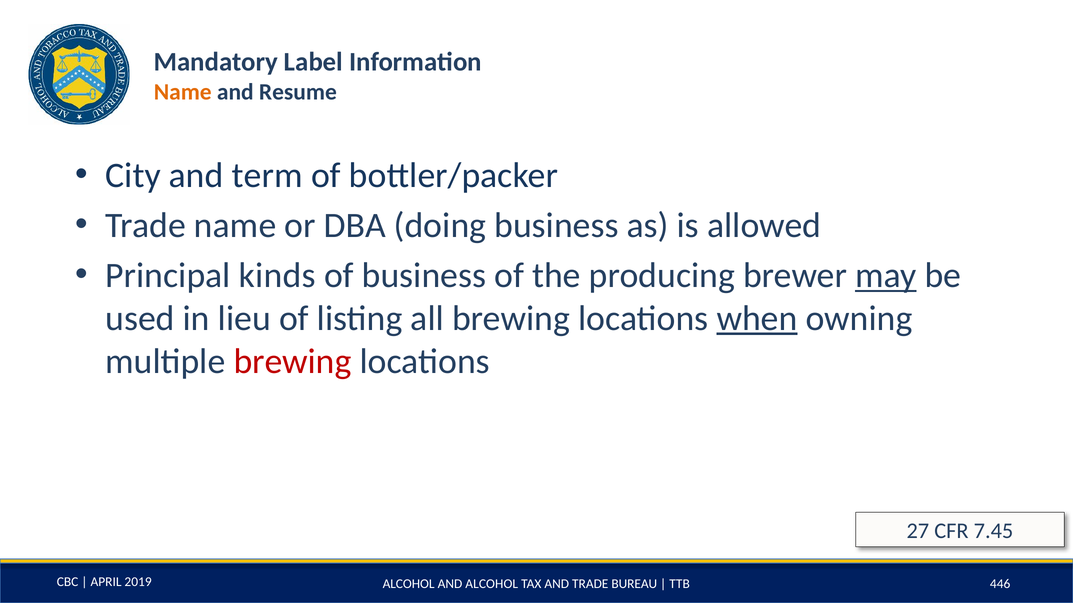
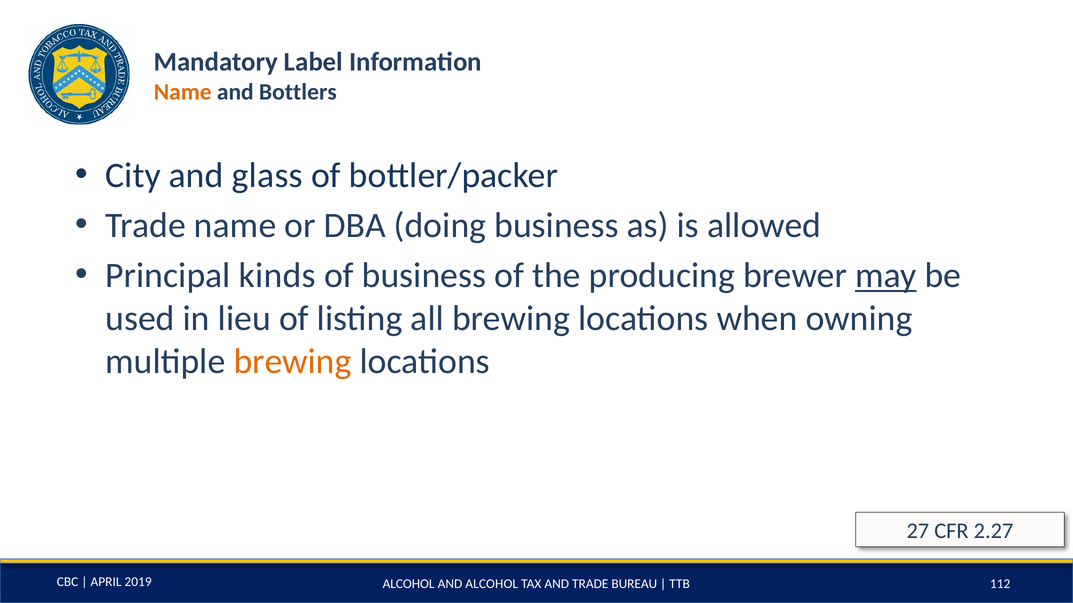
Resume: Resume -> Bottlers
term: term -> glass
when underline: present -> none
brewing at (293, 362) colour: red -> orange
7.45: 7.45 -> 2.27
446: 446 -> 112
